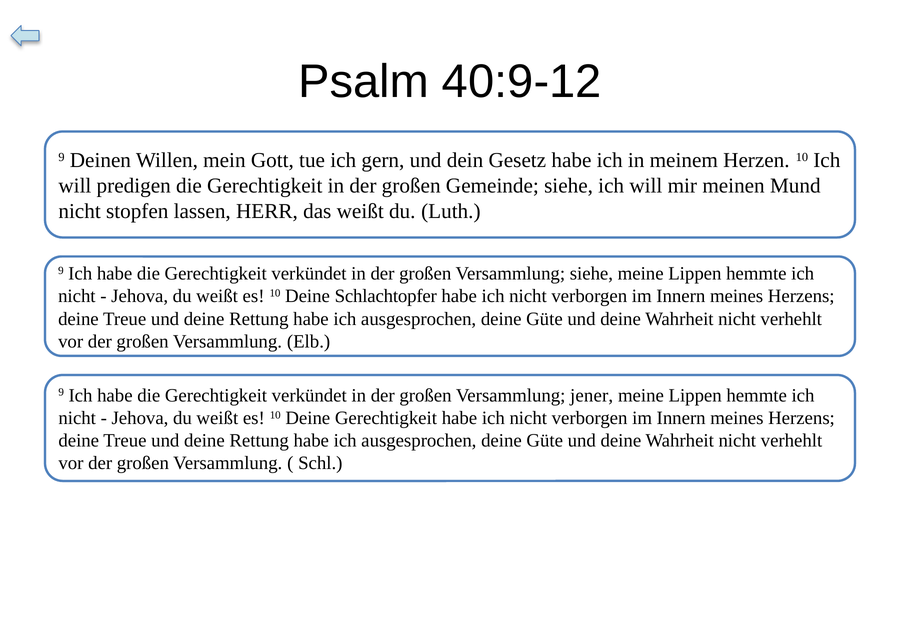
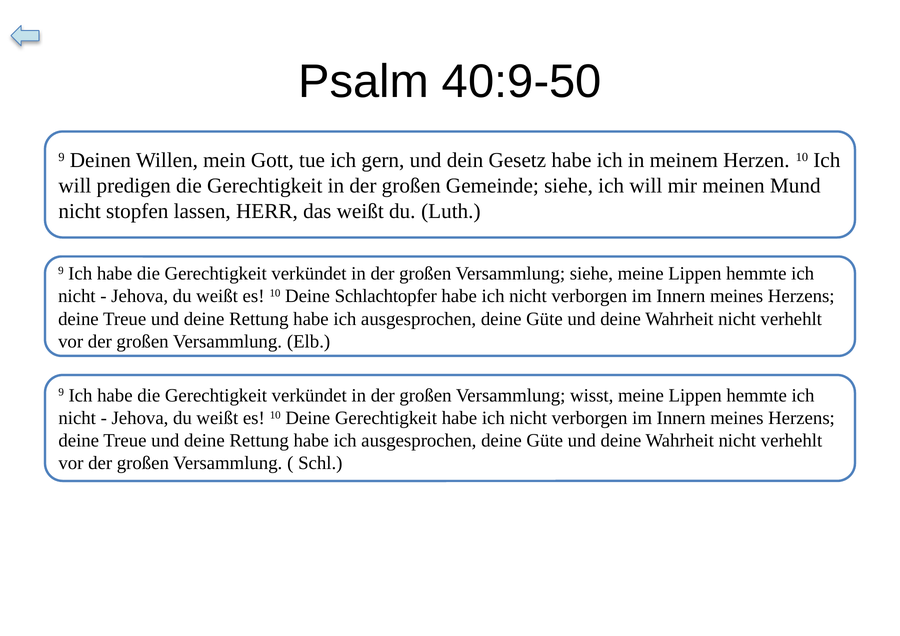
40:9-12: 40:9-12 -> 40:9-50
jener: jener -> wisst
